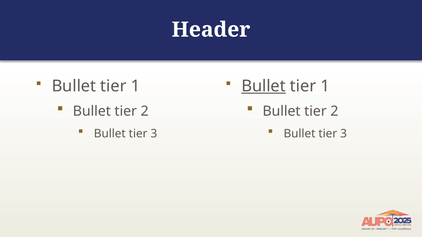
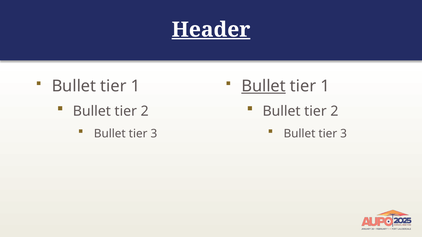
Header underline: none -> present
